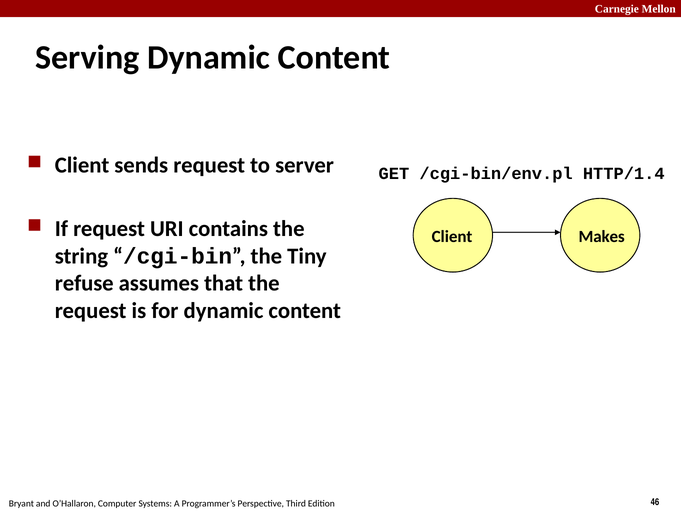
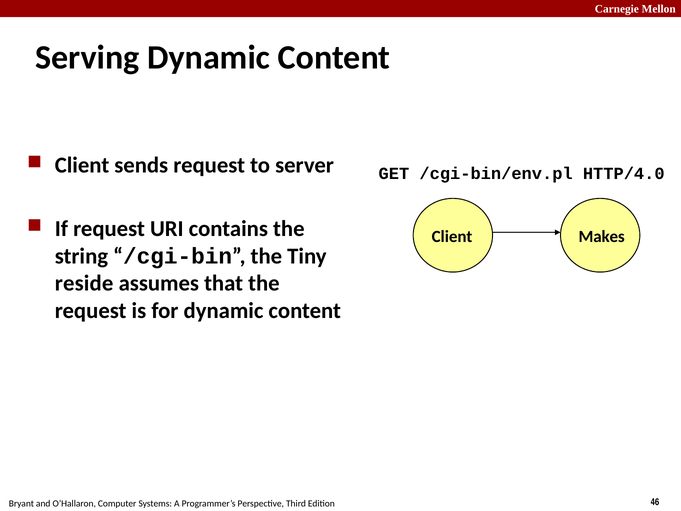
HTTP/1.4: HTTP/1.4 -> HTTP/4.0
refuse: refuse -> reside
